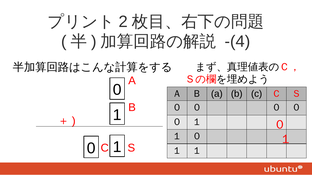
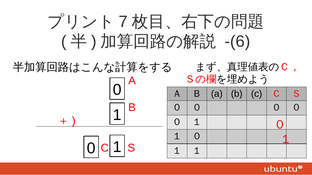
2: 2 -> 7
-(4: -(4 -> -(6
